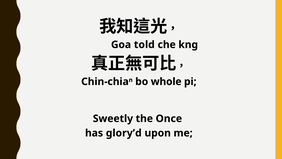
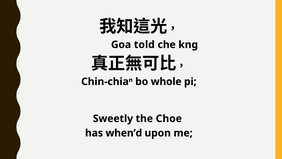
Once: Once -> Choe
glory’d: glory’d -> when’d
